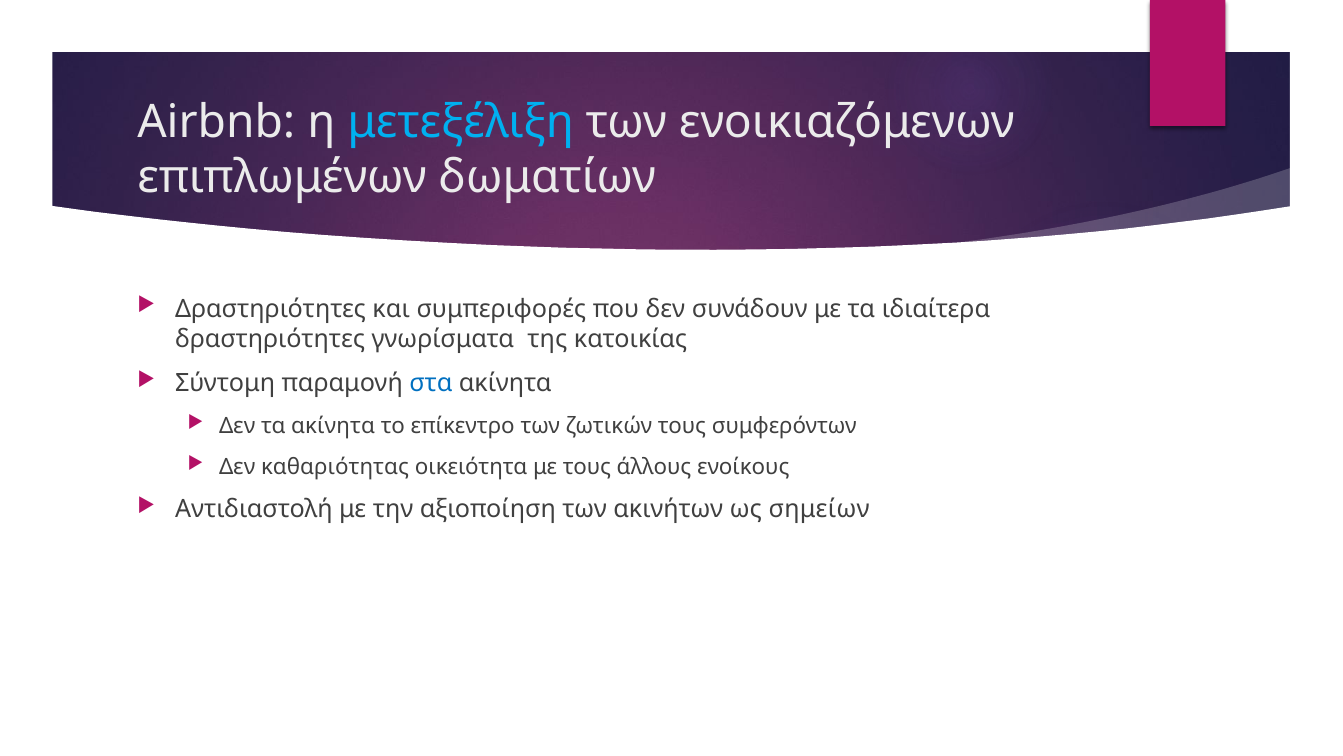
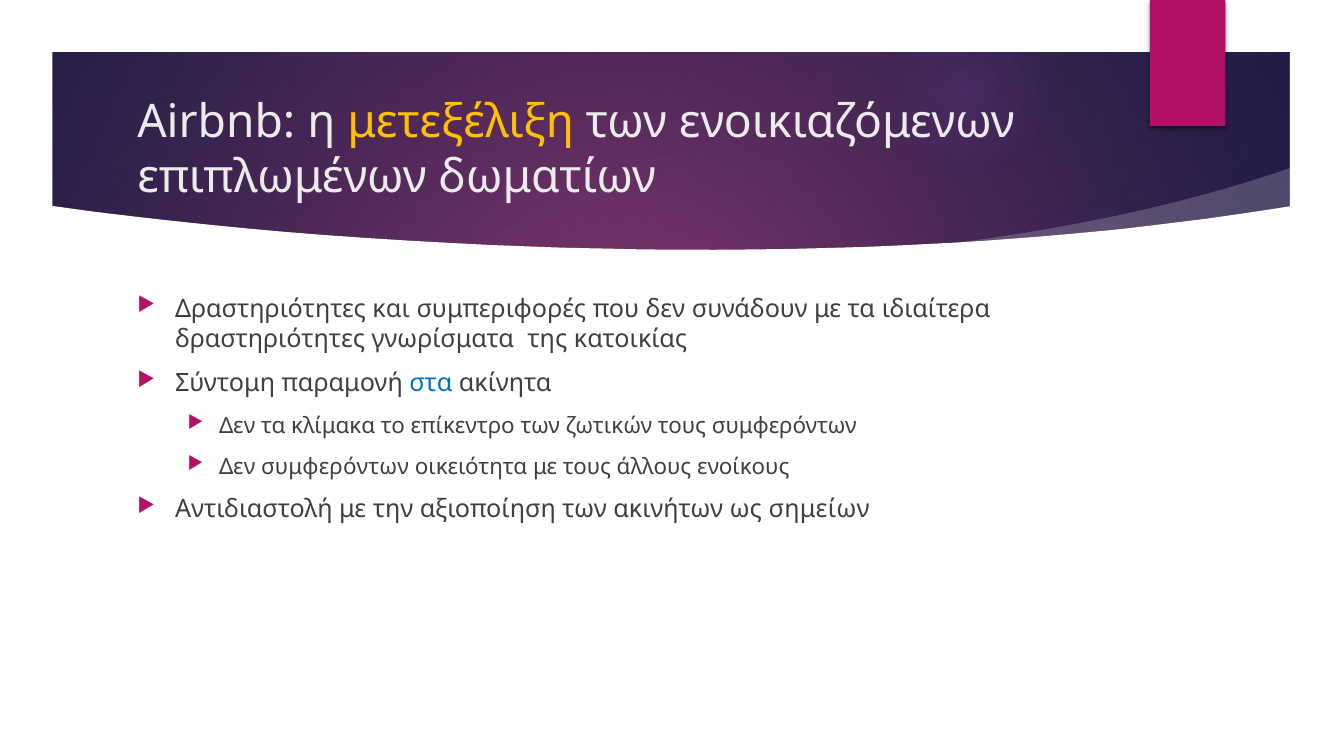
μετεξέλιξη colour: light blue -> yellow
τα ακίνητα: ακίνητα -> κλίμακα
Δεν καθαριότητας: καθαριότητας -> συμφερόντων
